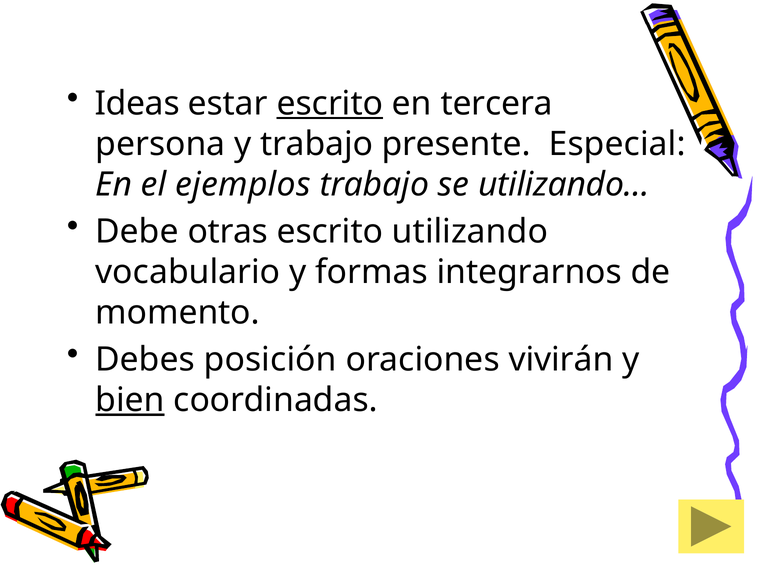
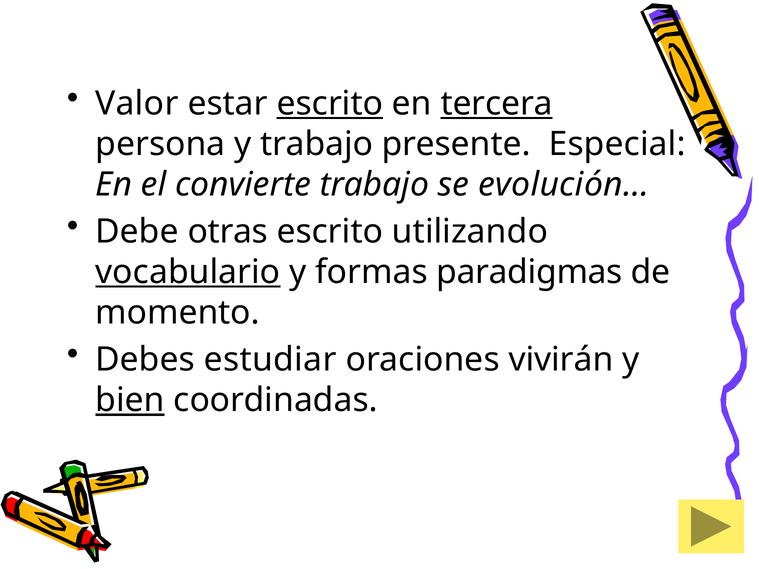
Ideas: Ideas -> Valor
tercera underline: none -> present
ejemplos: ejemplos -> convierte
utilizando…: utilizando… -> evolución…
vocabulario underline: none -> present
integrarnos: integrarnos -> paradigmas
posición: posición -> estudiar
